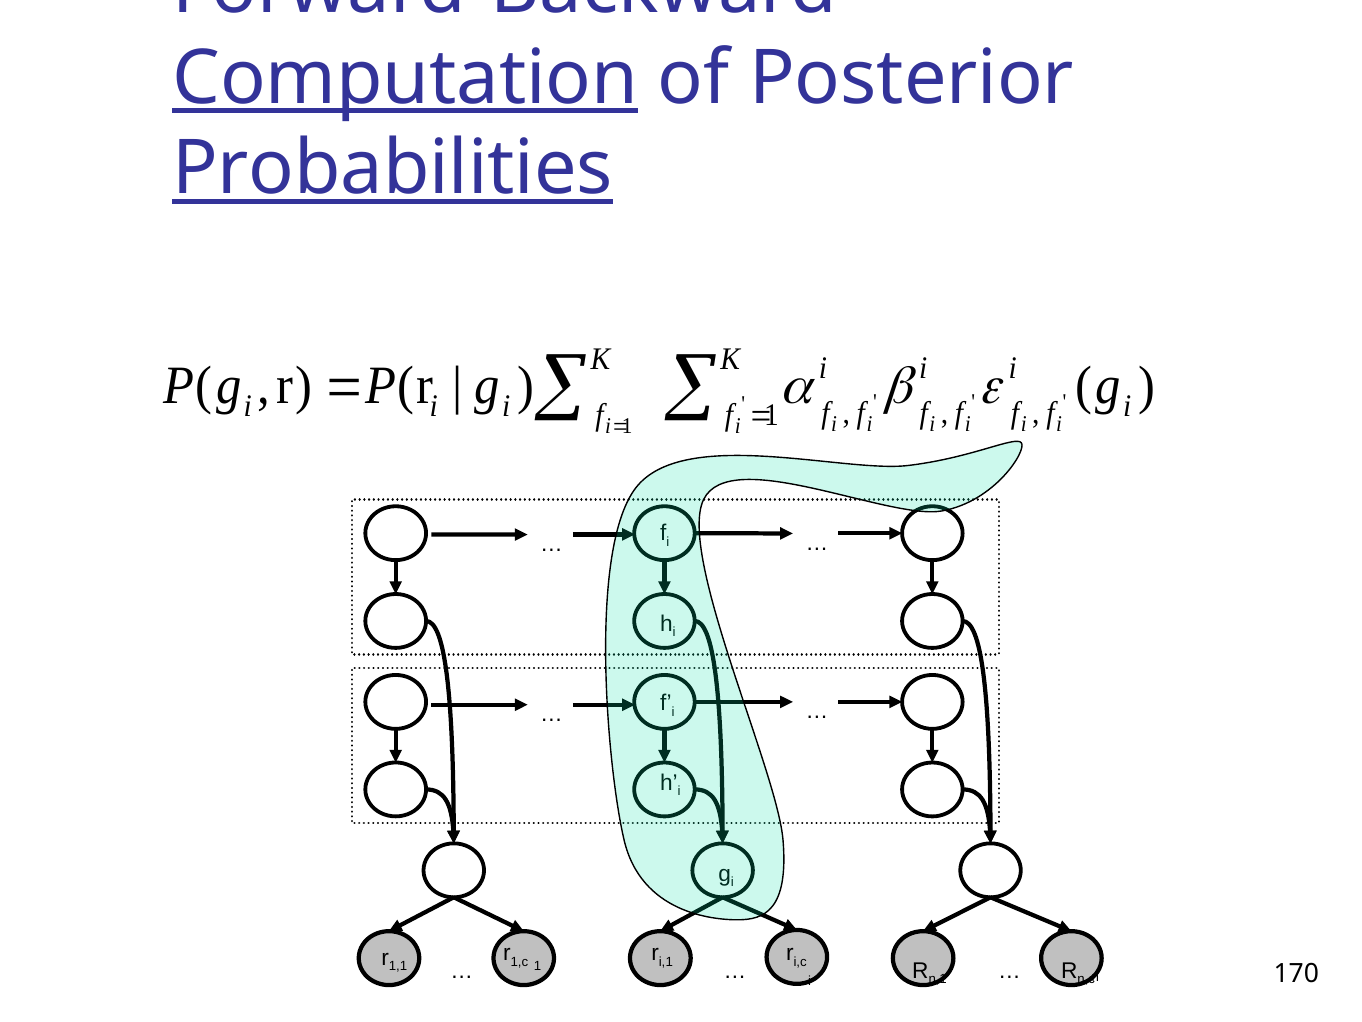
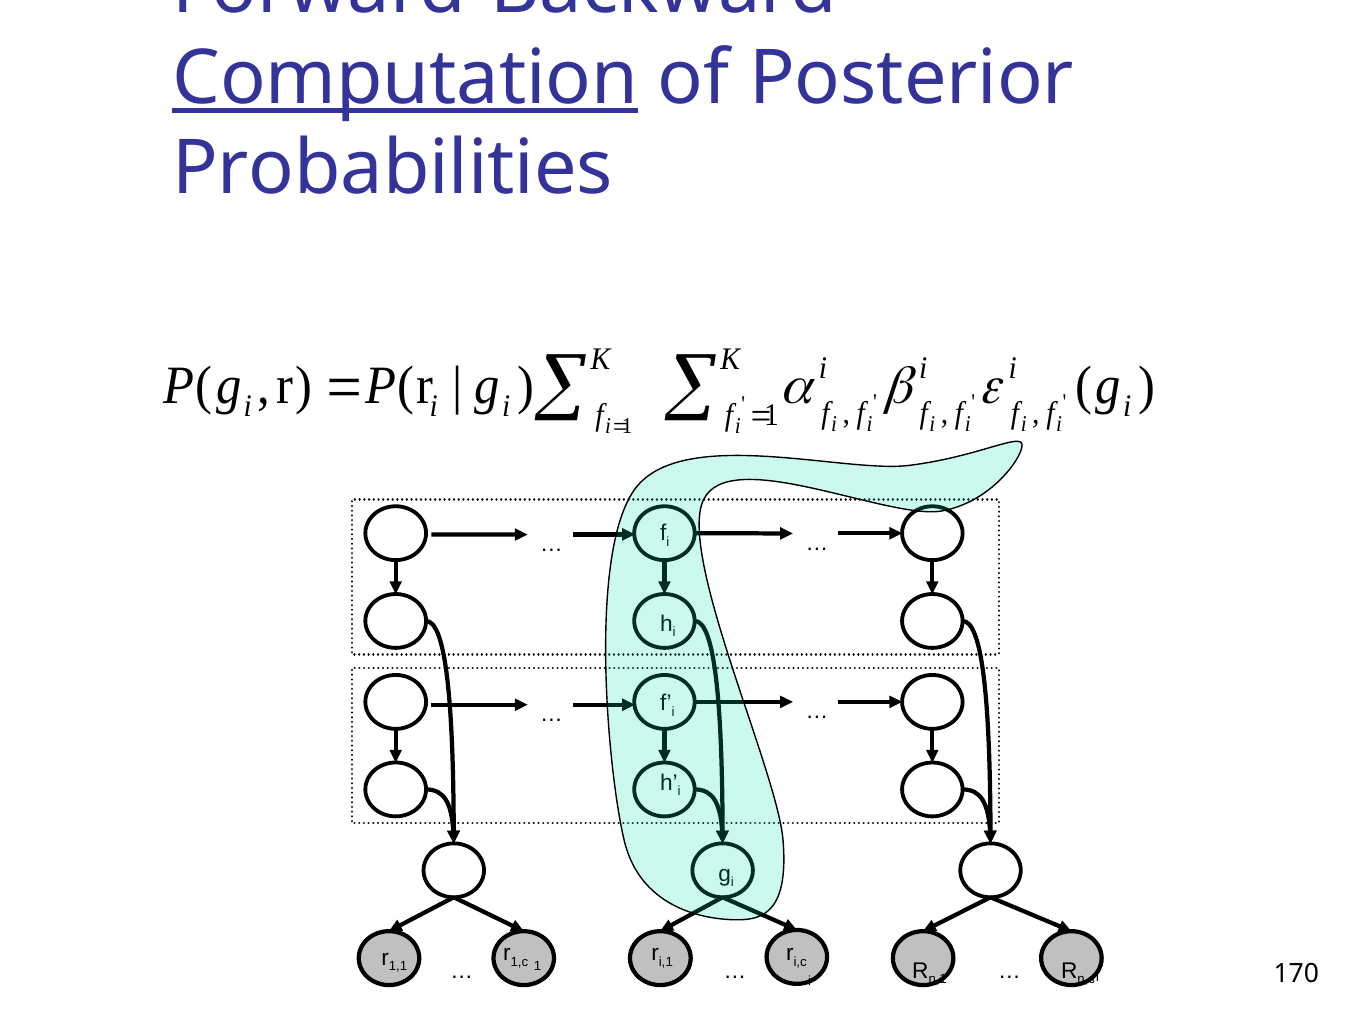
Probabilities underline: present -> none
